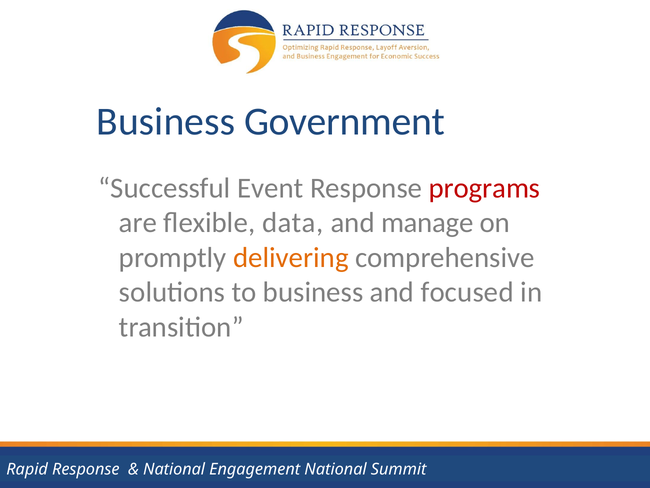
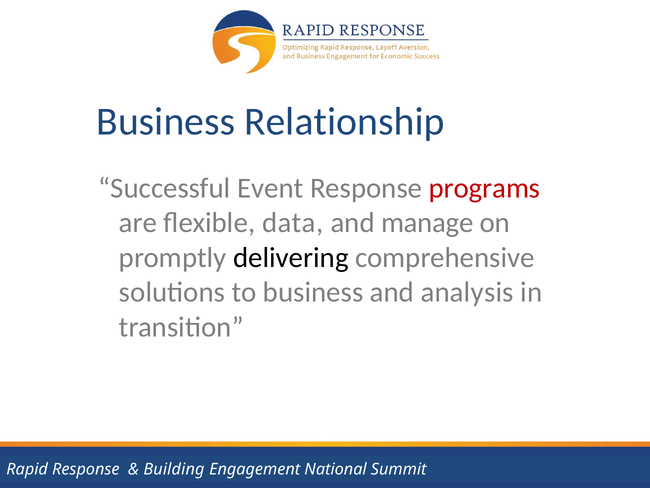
Government: Government -> Relationship
delivering colour: orange -> black
focused: focused -> analysis
National at (174, 469): National -> Building
